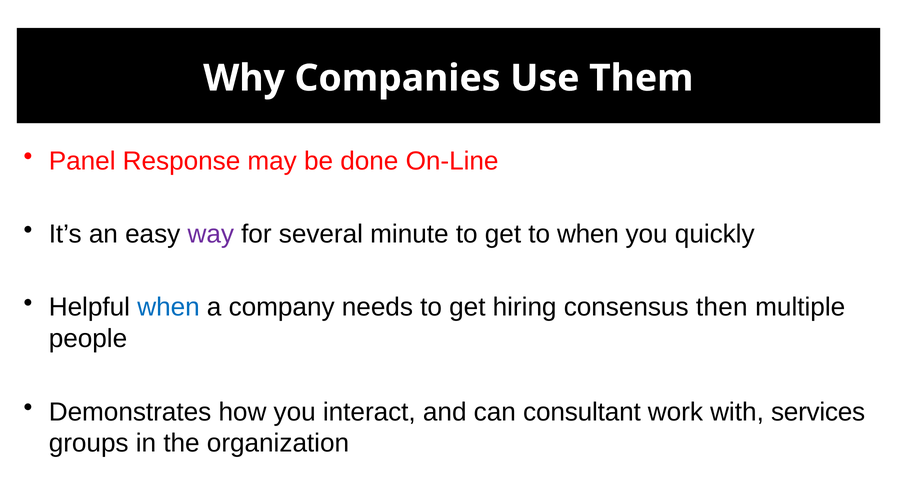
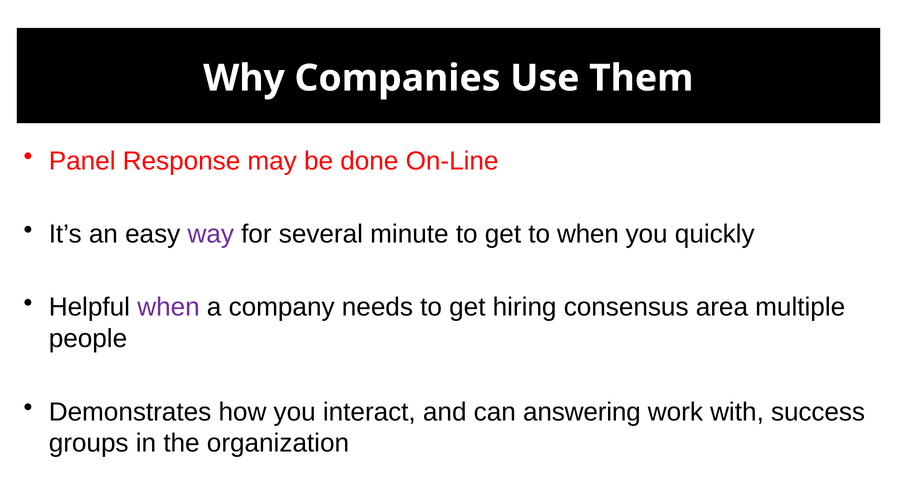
when at (168, 308) colour: blue -> purple
then: then -> area
consultant: consultant -> answering
services: services -> success
